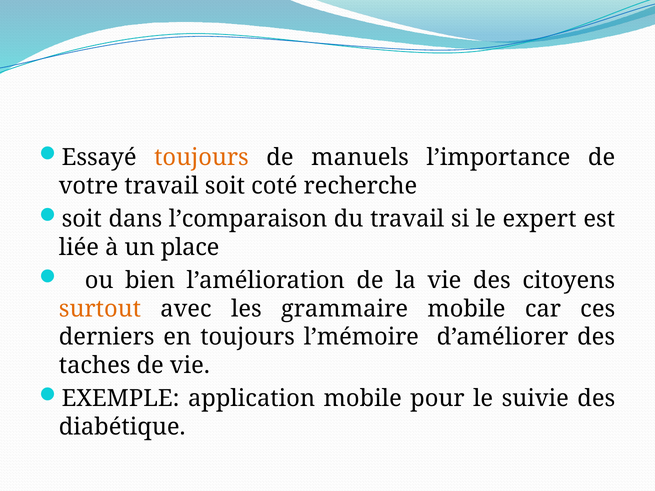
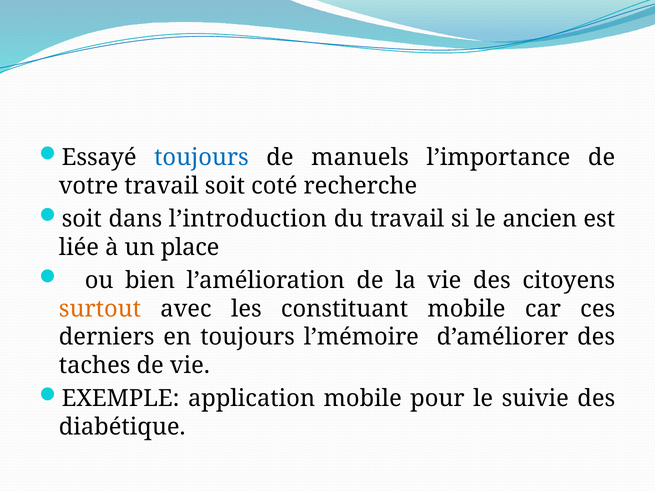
toujours at (201, 158) colour: orange -> blue
l’comparaison: l’comparaison -> l’introduction
expert: expert -> ancien
grammaire: grammaire -> constituant
